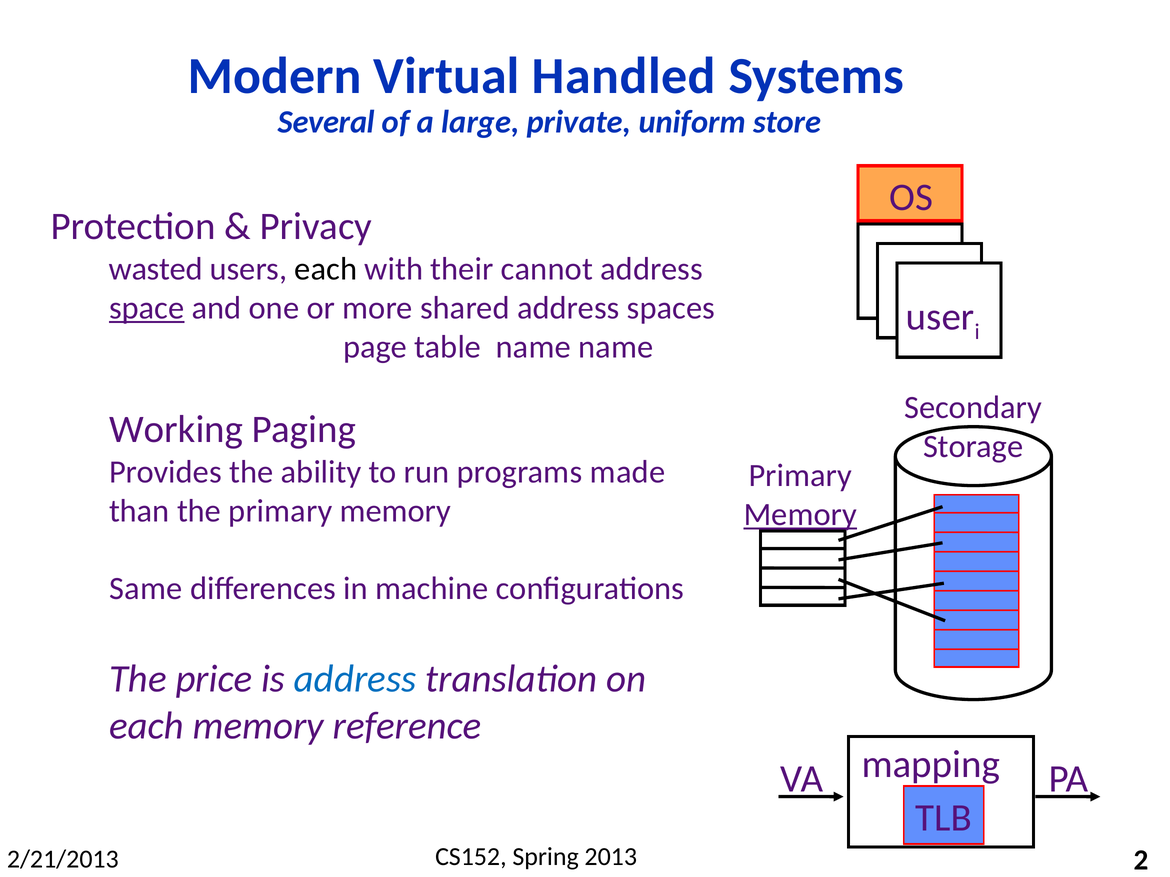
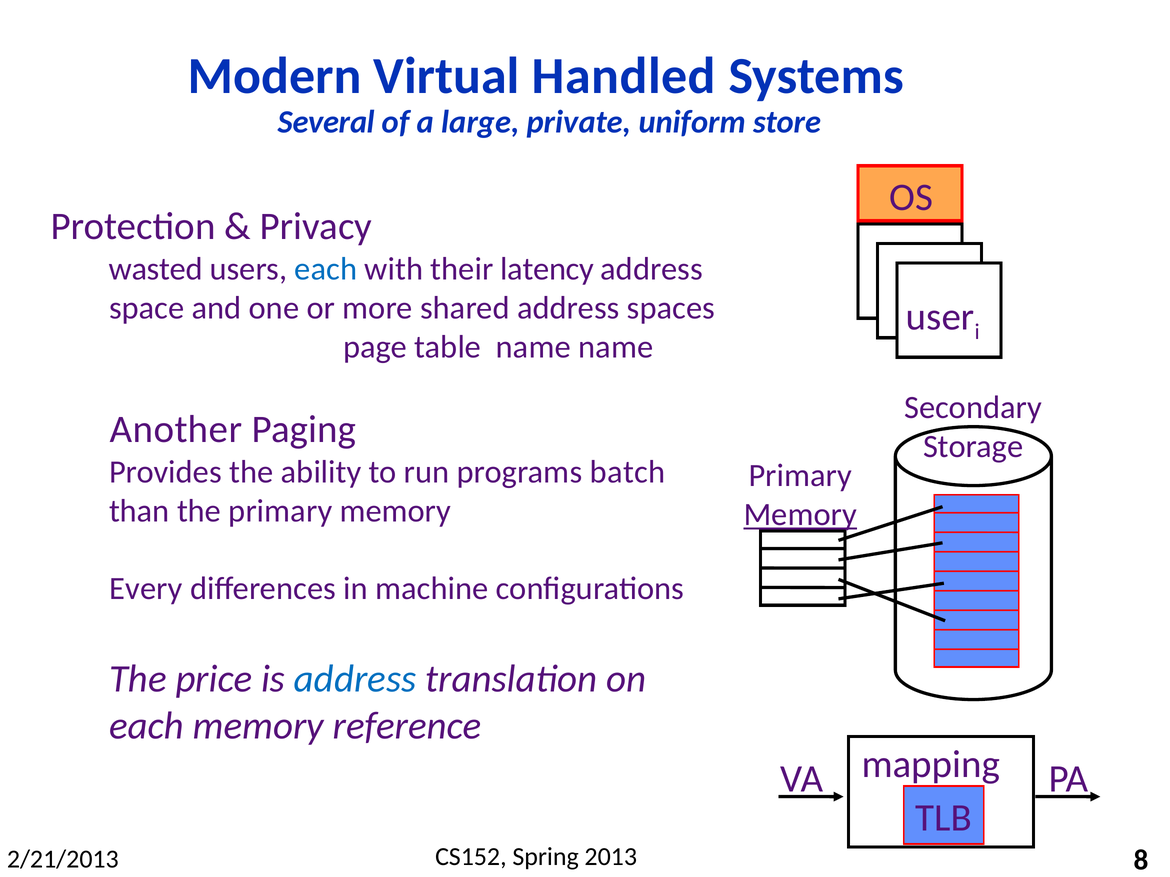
each at (326, 269) colour: black -> blue
cannot: cannot -> latency
space underline: present -> none
Working: Working -> Another
made: made -> batch
Same: Same -> Every
2: 2 -> 8
